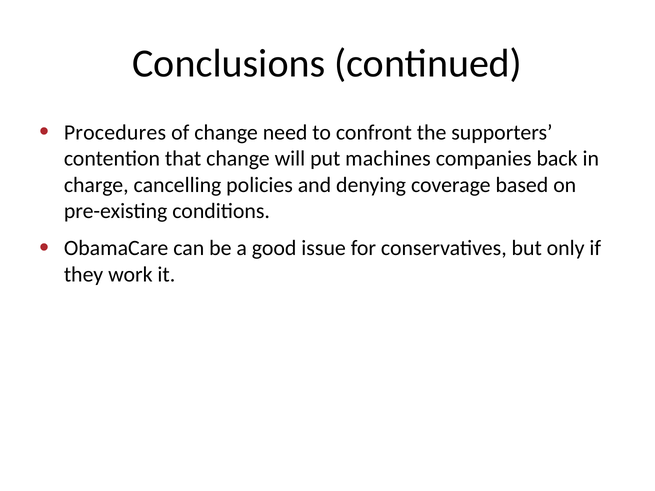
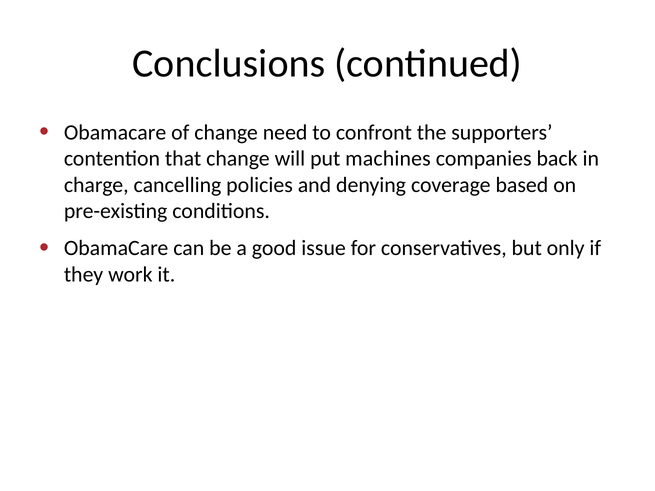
Procedures at (115, 133): Procedures -> Obamacare
